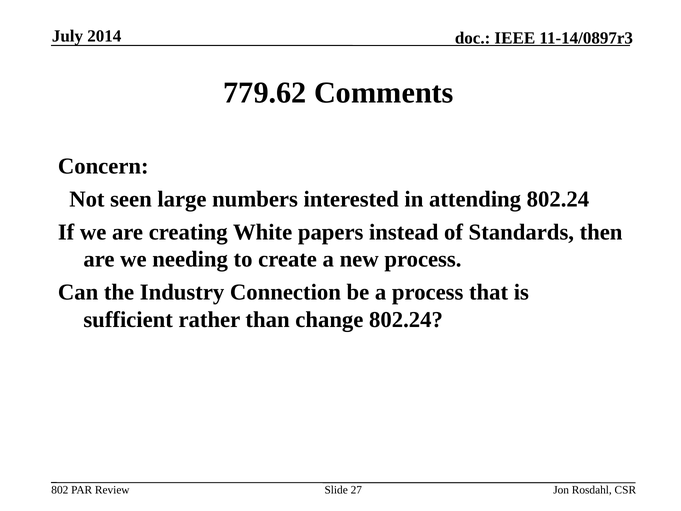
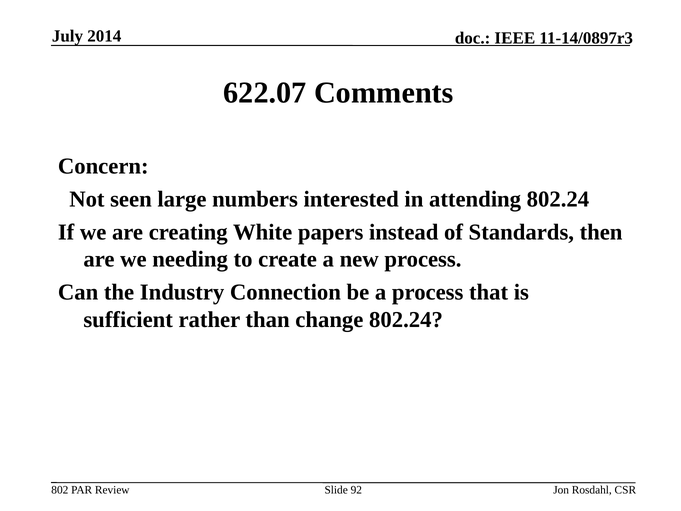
779.62: 779.62 -> 622.07
27: 27 -> 92
